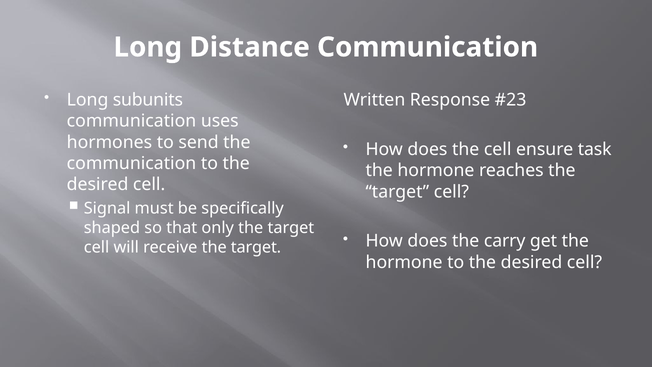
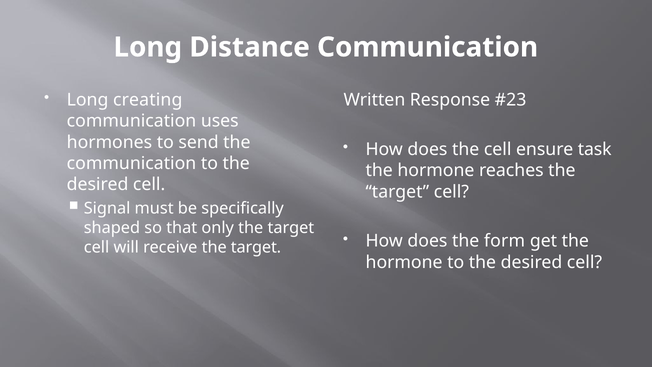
subunits: subunits -> creating
carry: carry -> form
